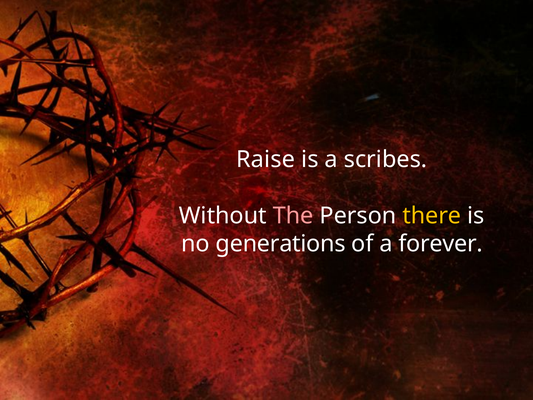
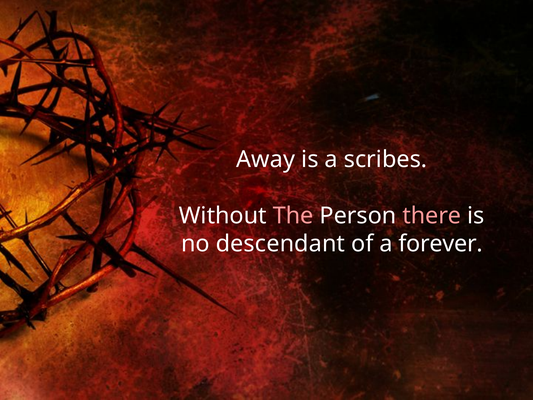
Raise: Raise -> Away
there colour: yellow -> pink
generations: generations -> descendant
